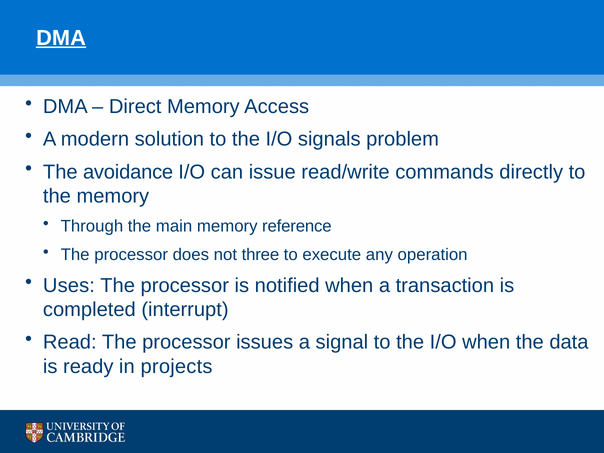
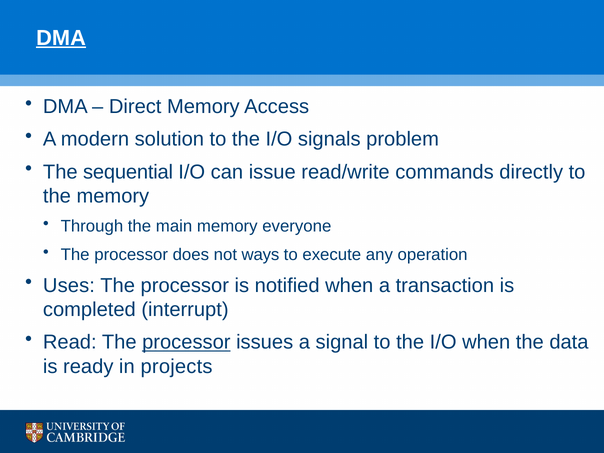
avoidance: avoidance -> sequential
reference: reference -> everyone
three: three -> ways
processor at (186, 342) underline: none -> present
